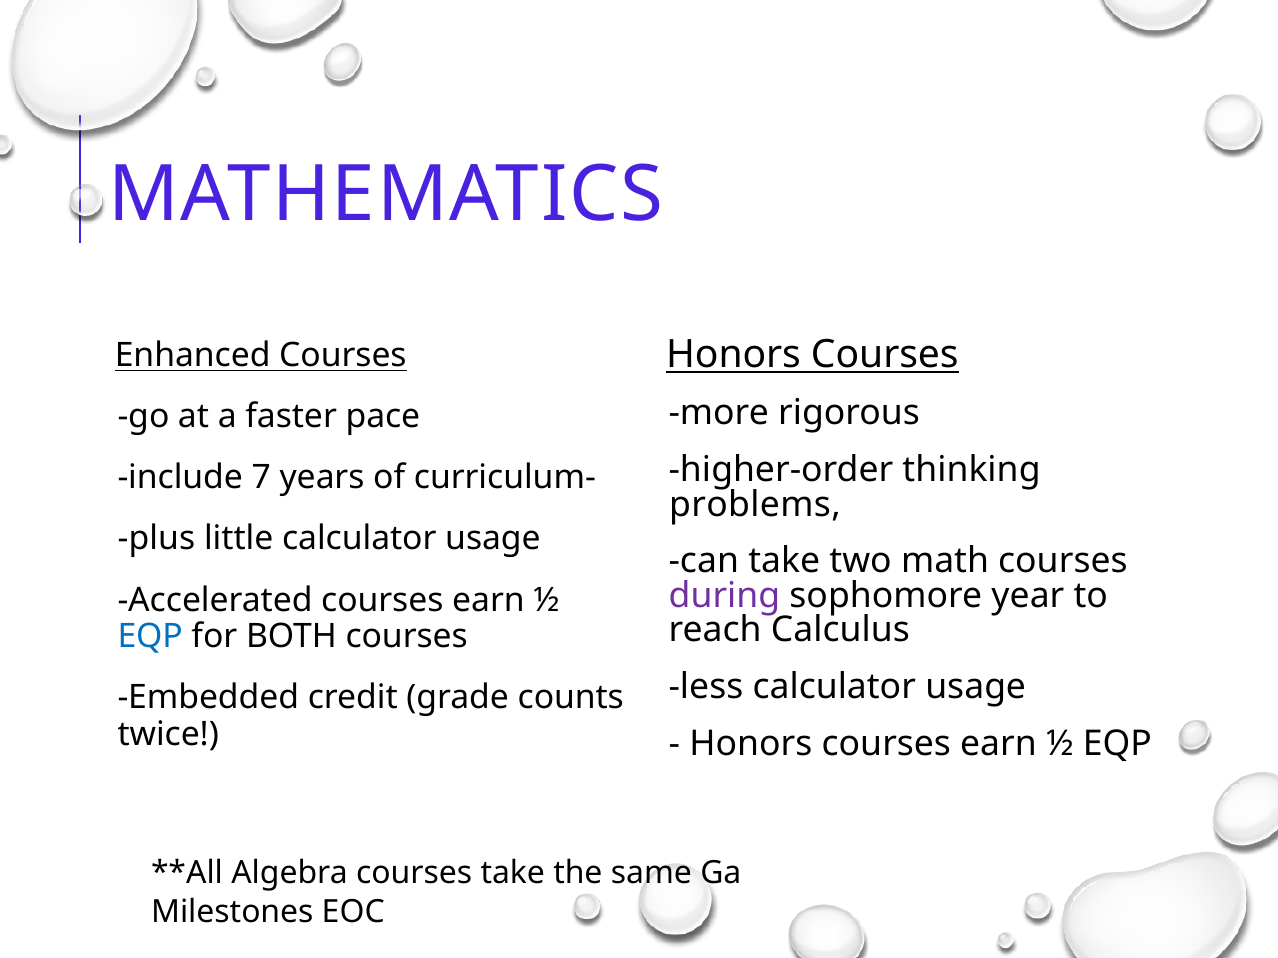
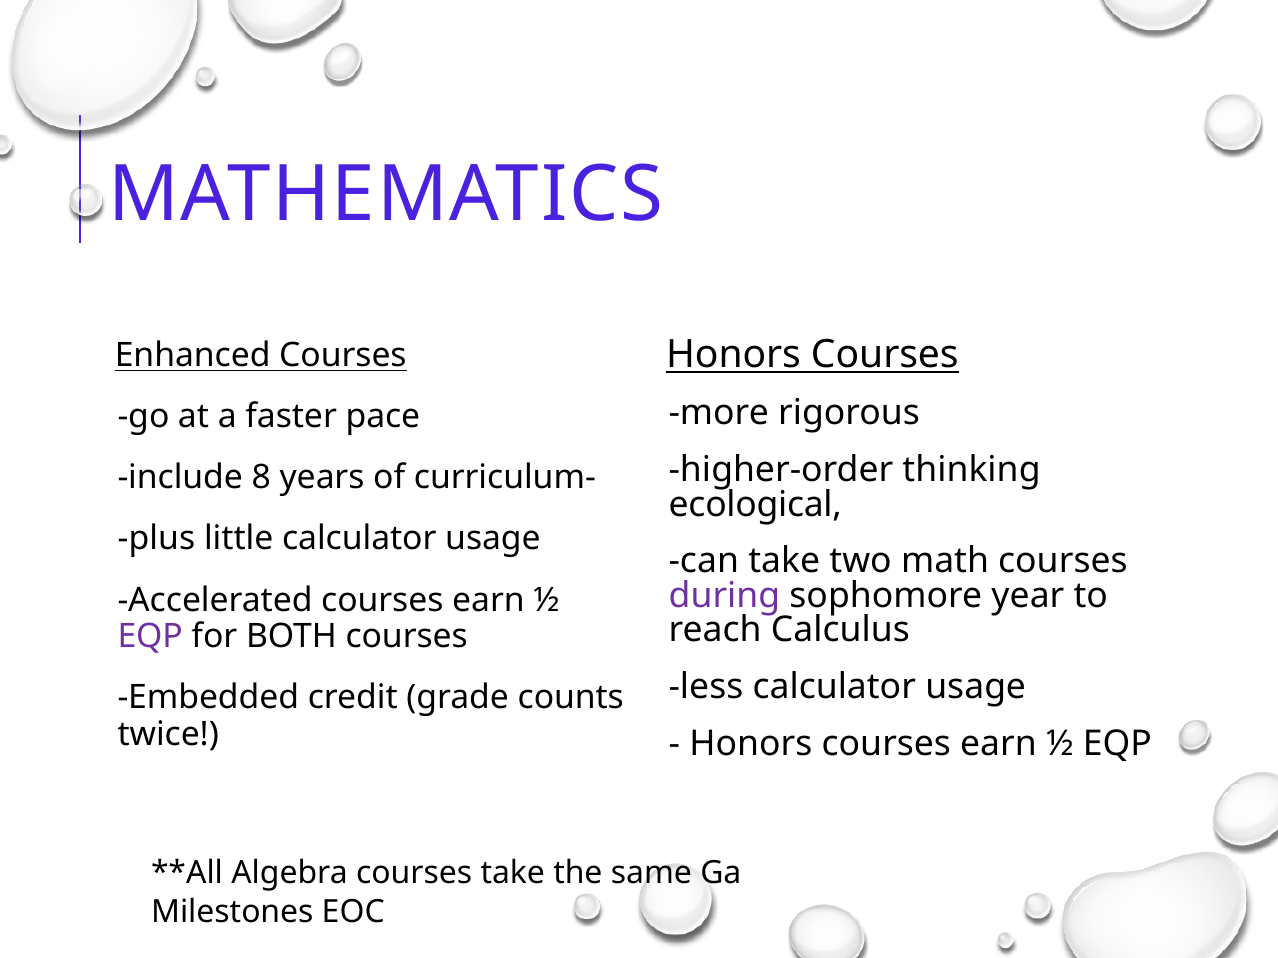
7: 7 -> 8
problems: problems -> ecological
EQP at (150, 637) colour: blue -> purple
